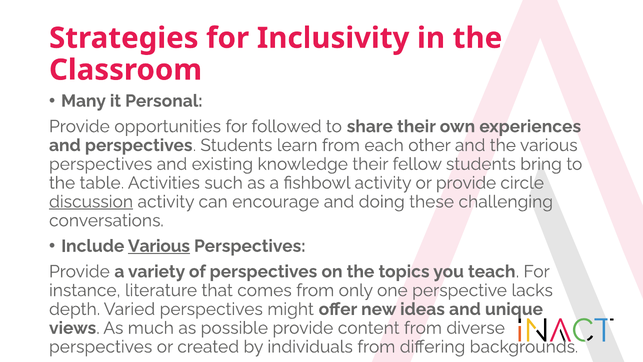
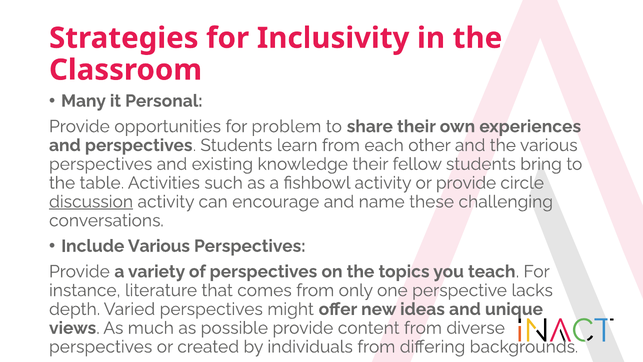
followed: followed -> problem
doing: doing -> name
Various at (159, 246) underline: present -> none
